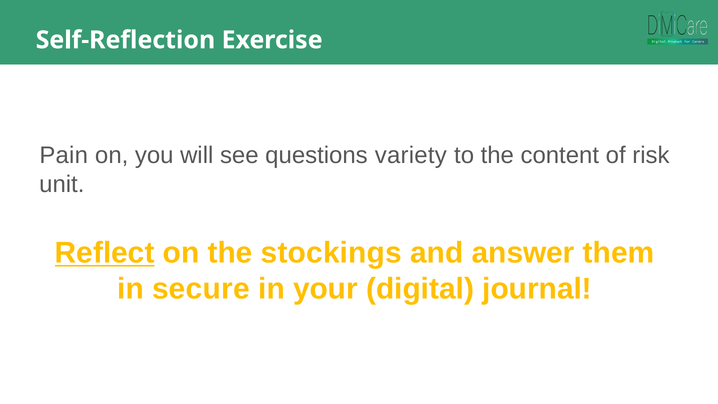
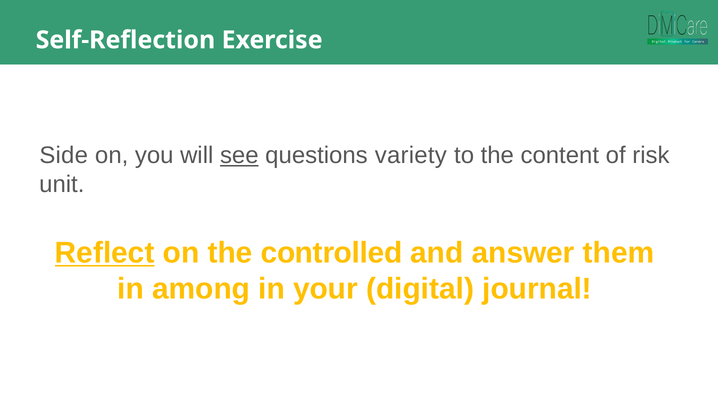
Pain: Pain -> Side
see underline: none -> present
stockings: stockings -> controlled
secure: secure -> among
